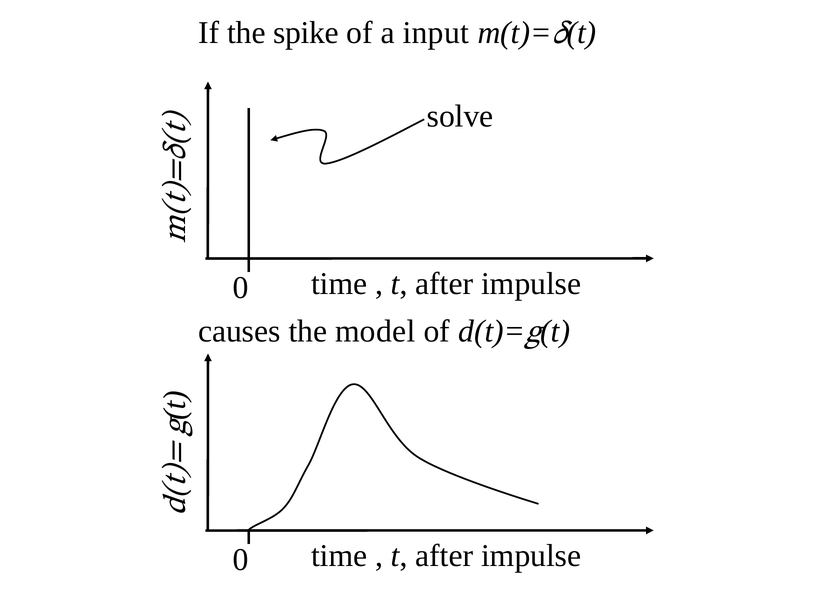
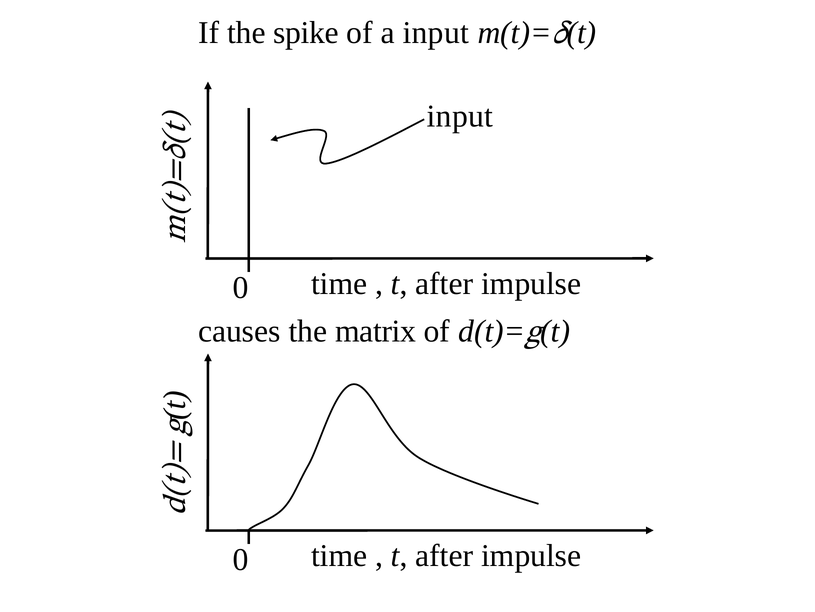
solve at (460, 116): solve -> input
model: model -> matrix
